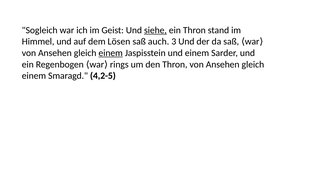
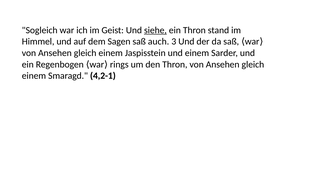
Lösen: Lösen -> Sagen
einem at (111, 53) underline: present -> none
4,2-5: 4,2-5 -> 4,2-1
